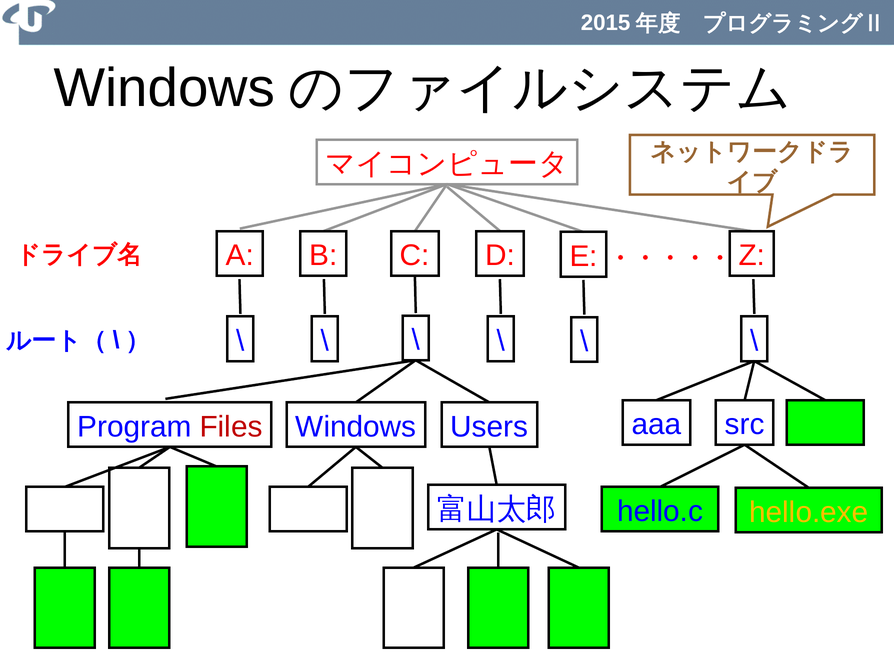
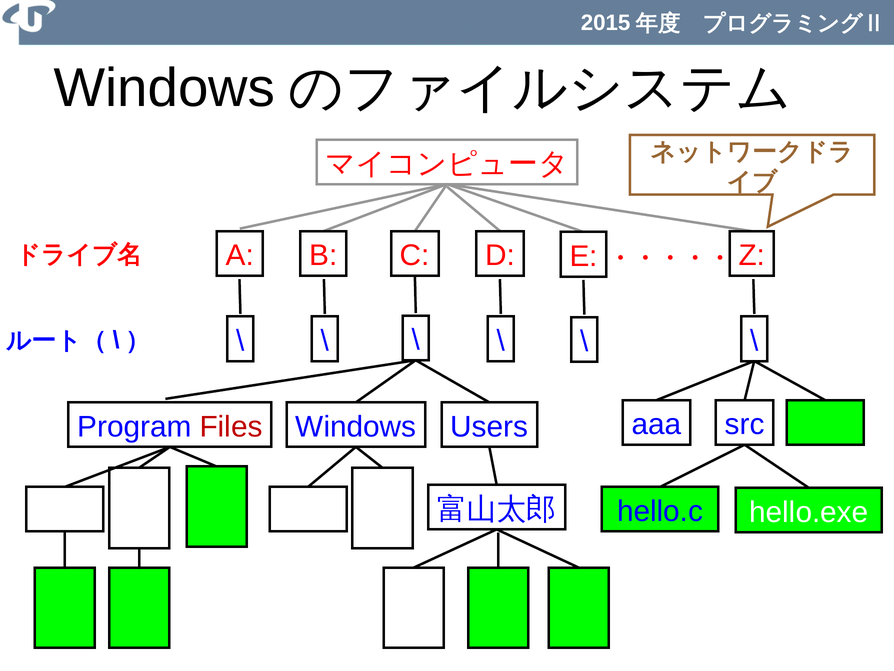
hello.exe colour: yellow -> white
